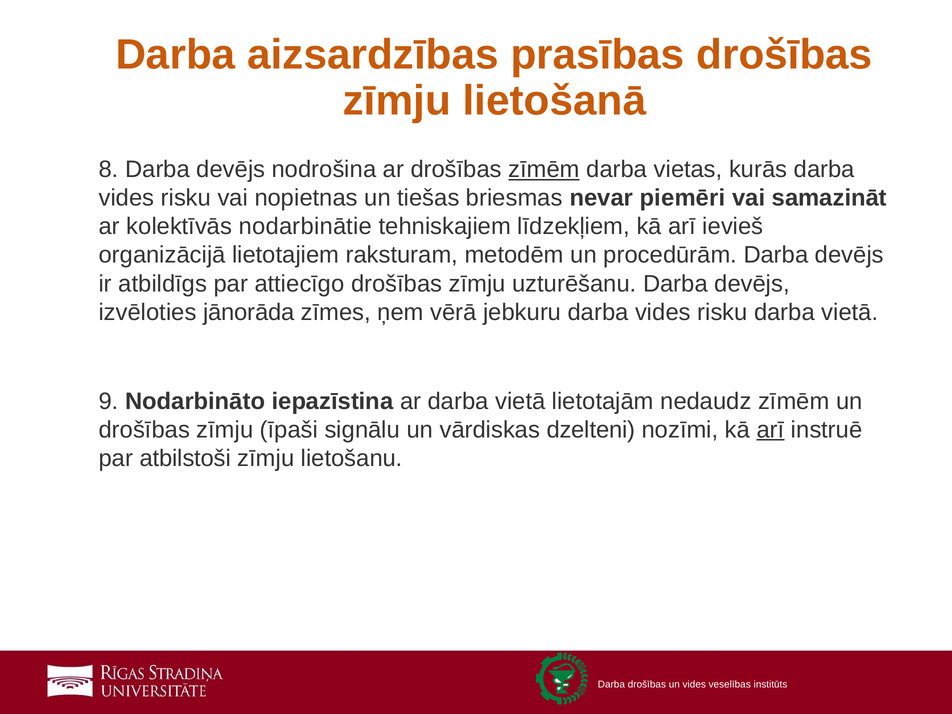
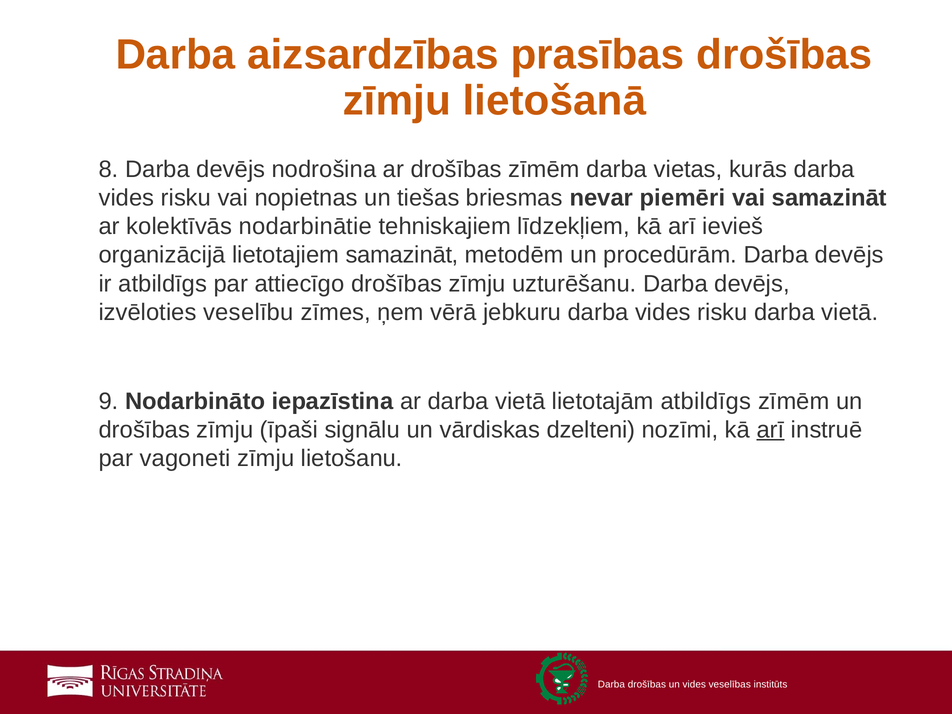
zīmēm at (544, 169) underline: present -> none
lietotajiem raksturam: raksturam -> samazināt
jānorāda: jānorāda -> veselību
lietotajām nedaudz: nedaudz -> atbildīgs
atbilstoši: atbilstoši -> vagoneti
